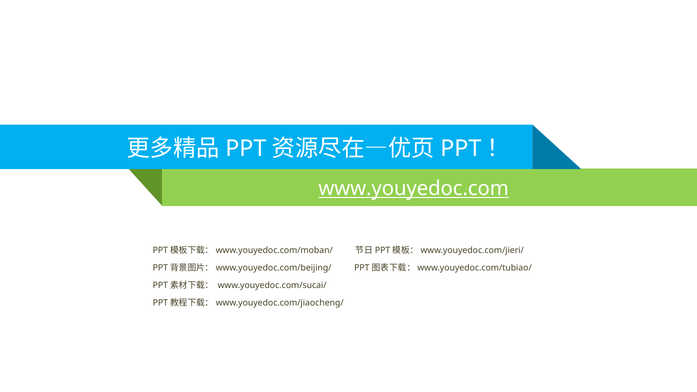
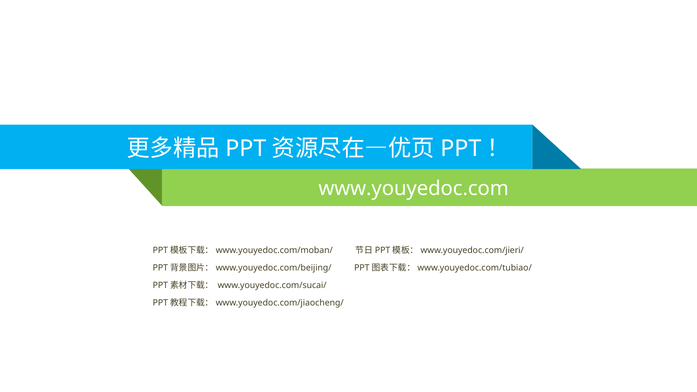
www.youyedoc.com underline: present -> none
